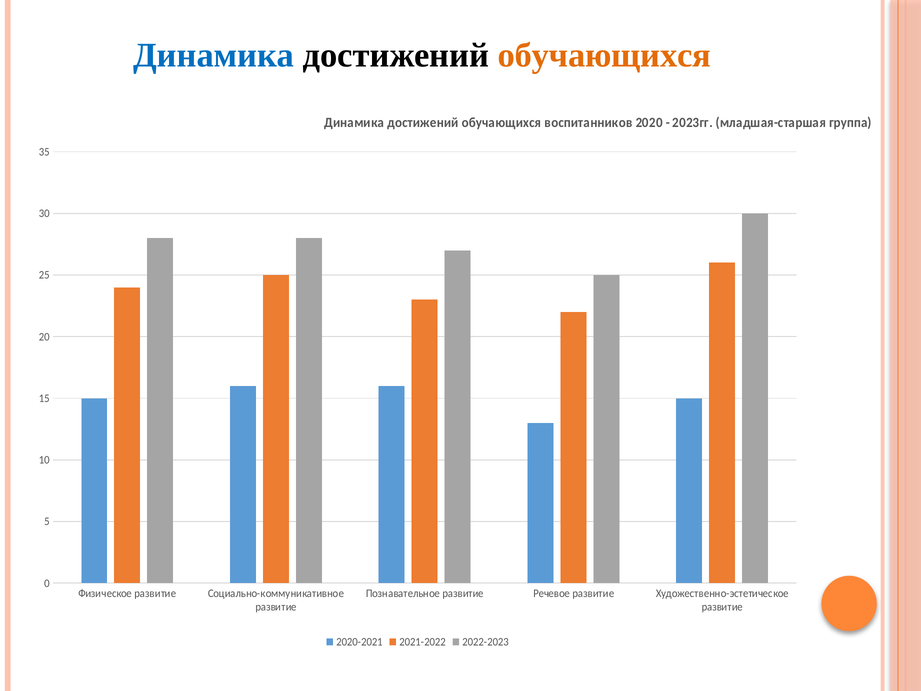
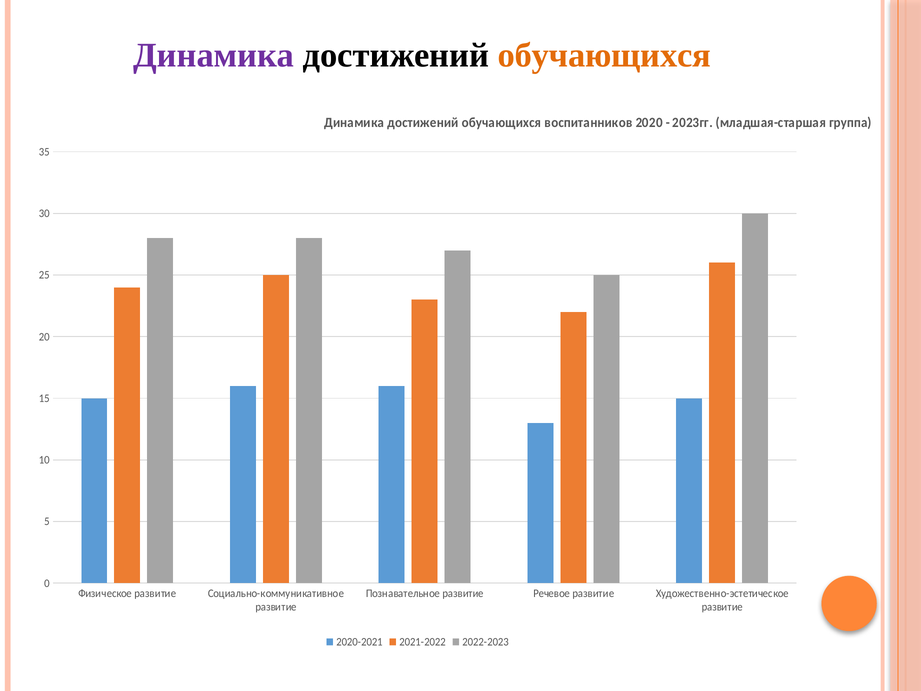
Динамика at (214, 55) colour: blue -> purple
